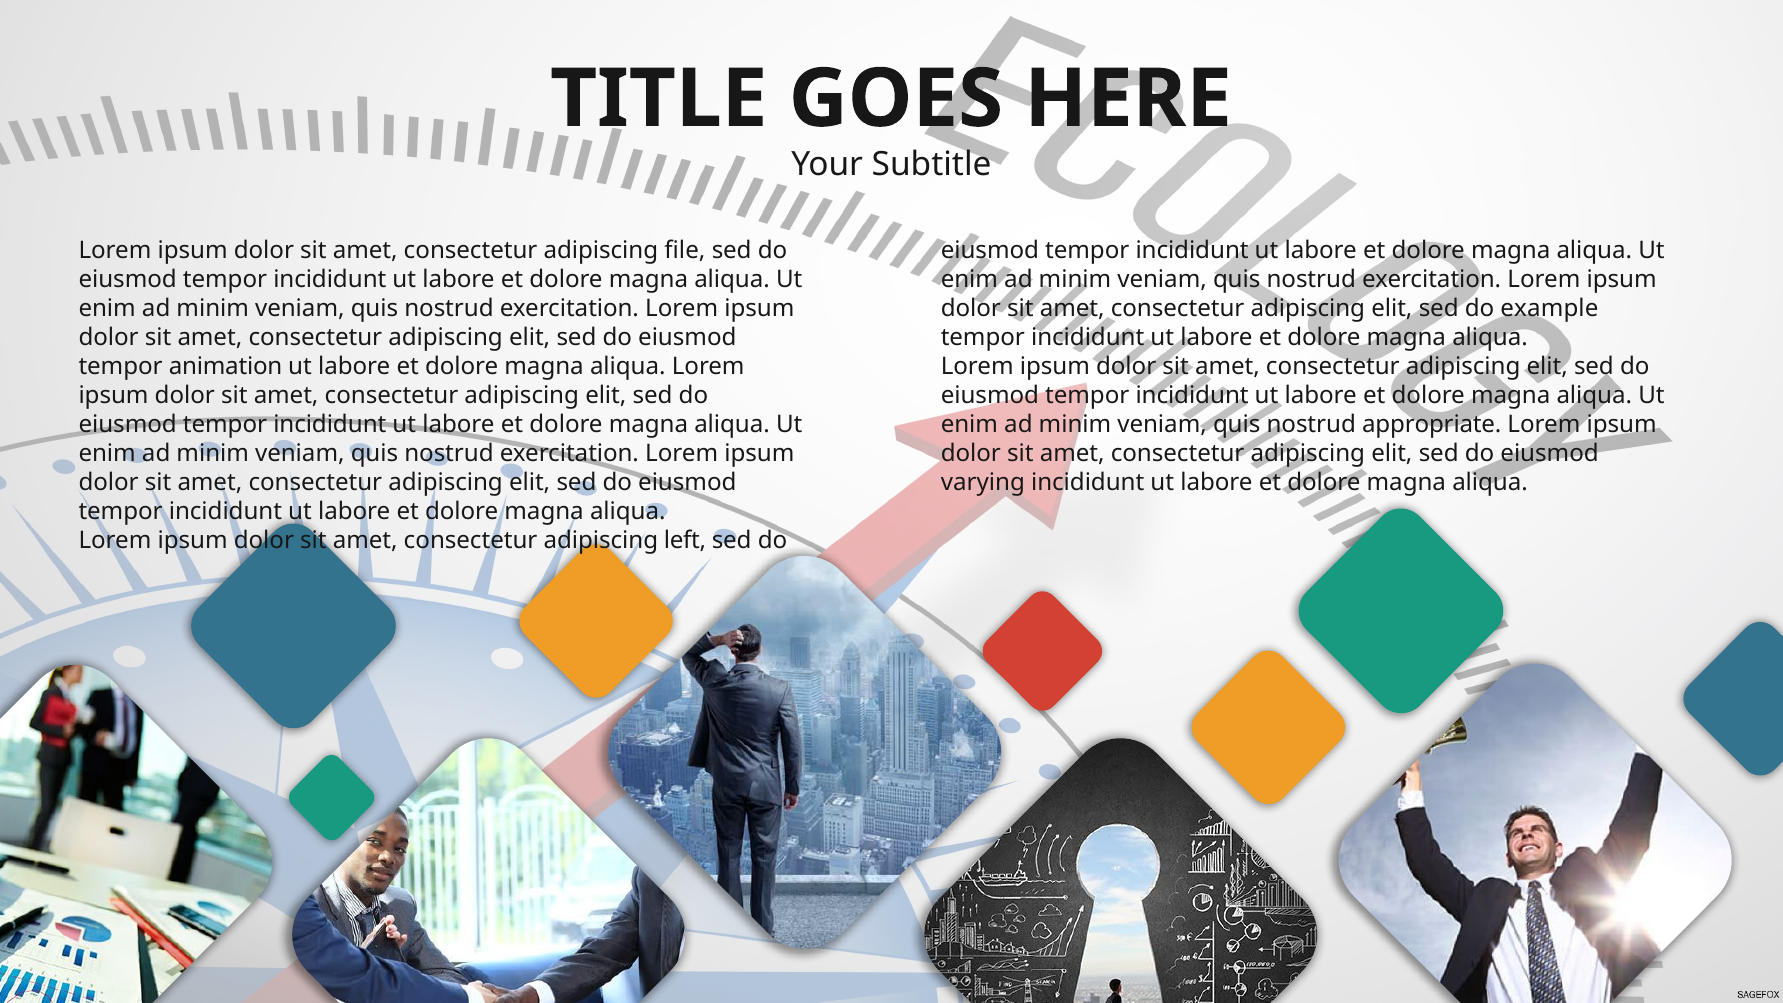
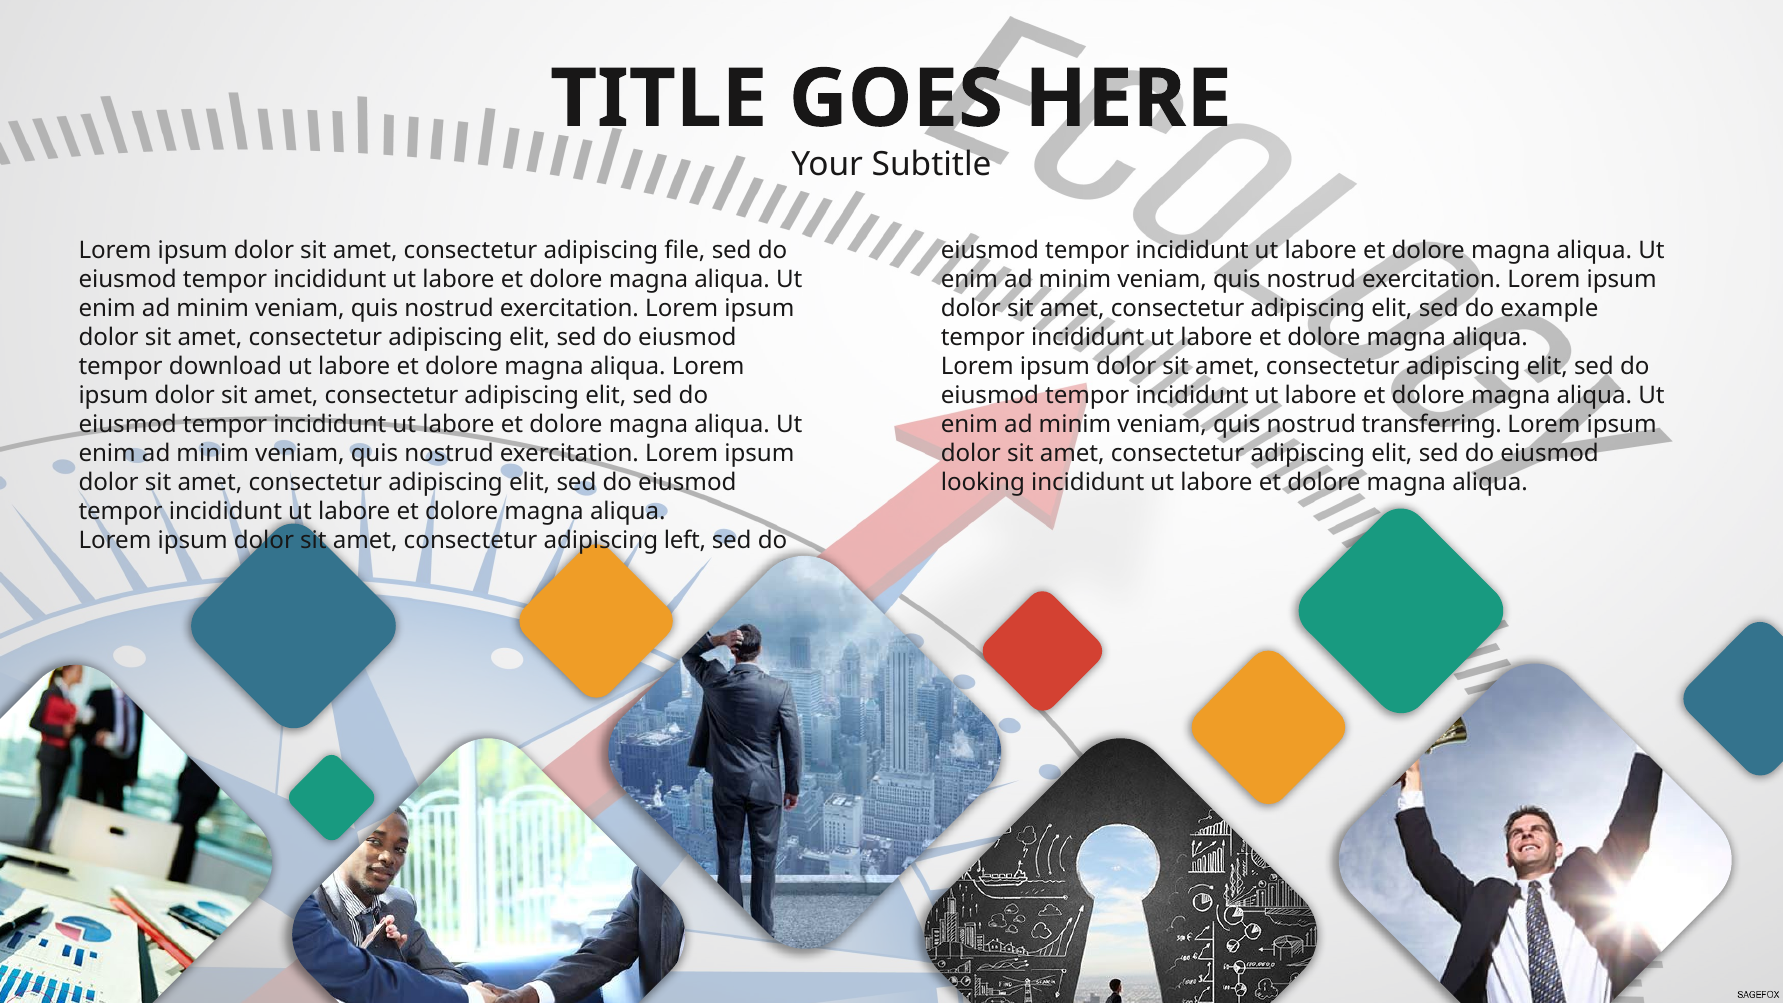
animation: animation -> download
appropriate: appropriate -> transferring
varying: varying -> looking
